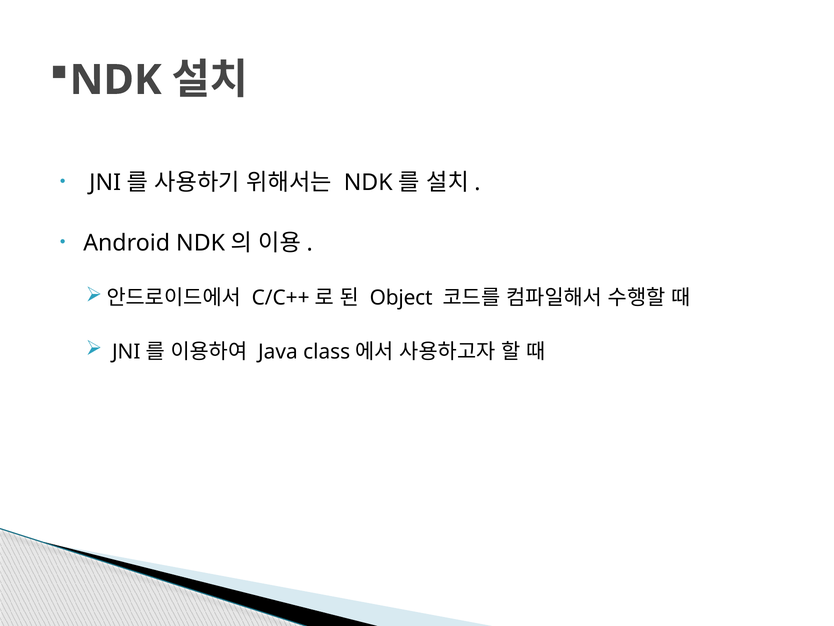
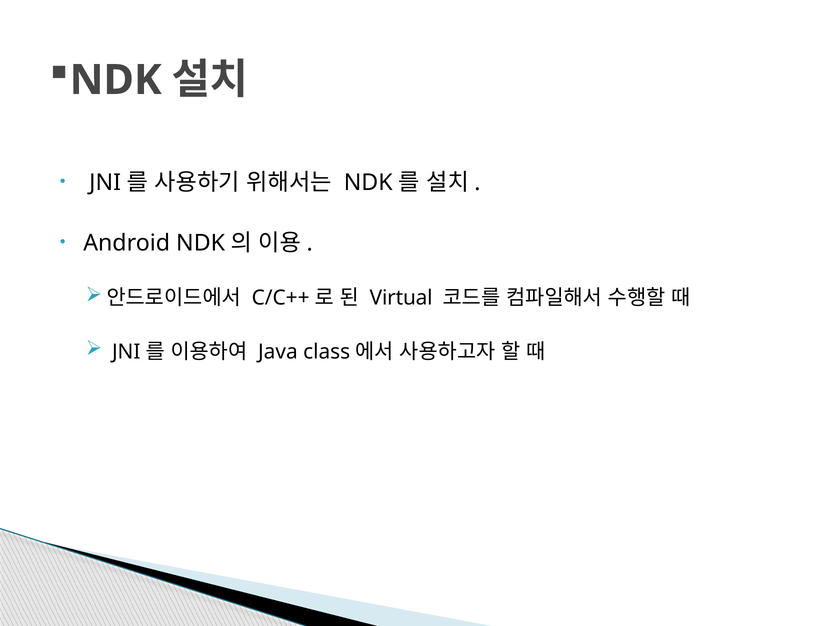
Object: Object -> Virtual
